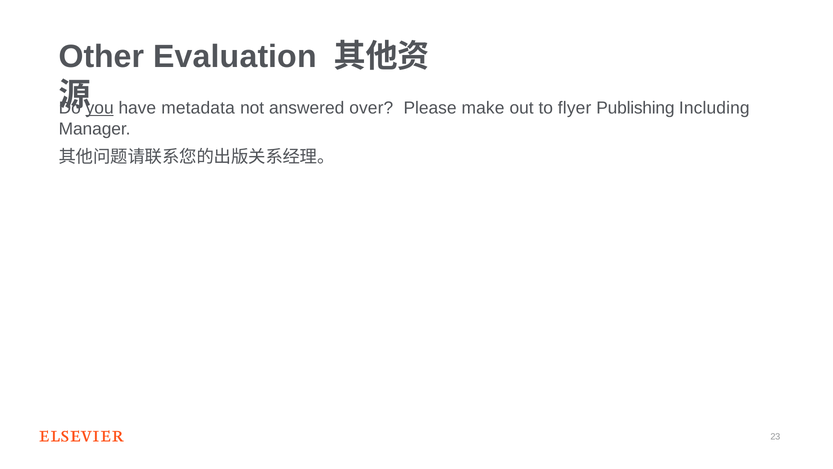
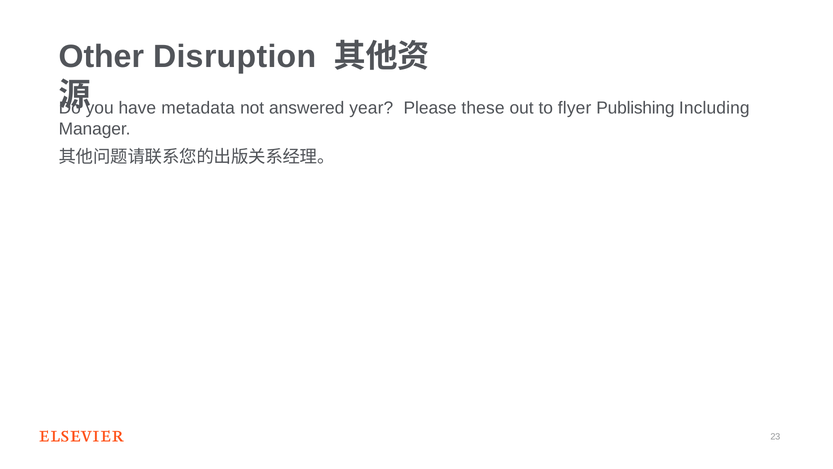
Evaluation: Evaluation -> Disruption
you underline: present -> none
over: over -> year
make: make -> these
